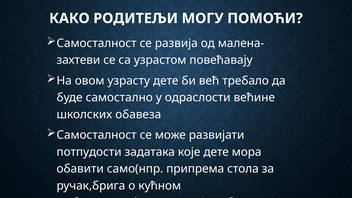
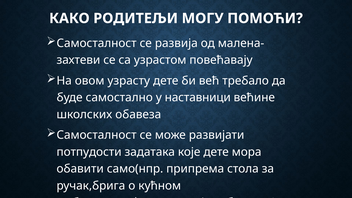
одраслости: одраслости -> наставници
